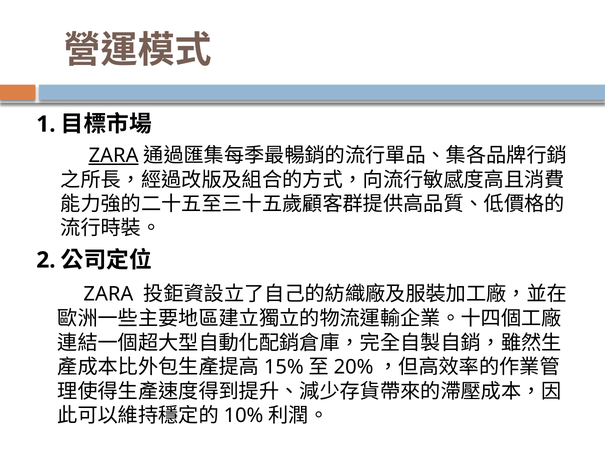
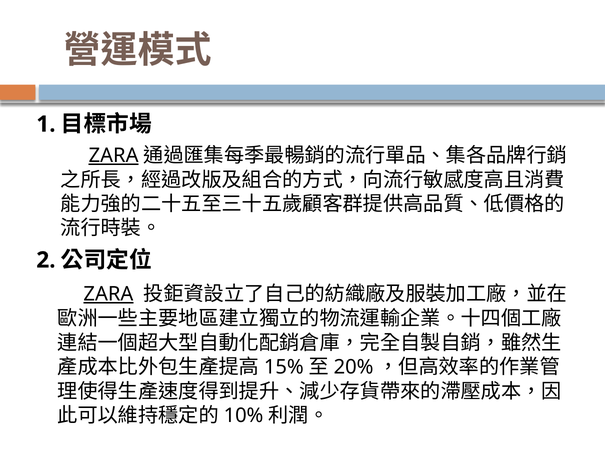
ZARA at (108, 294) underline: none -> present
